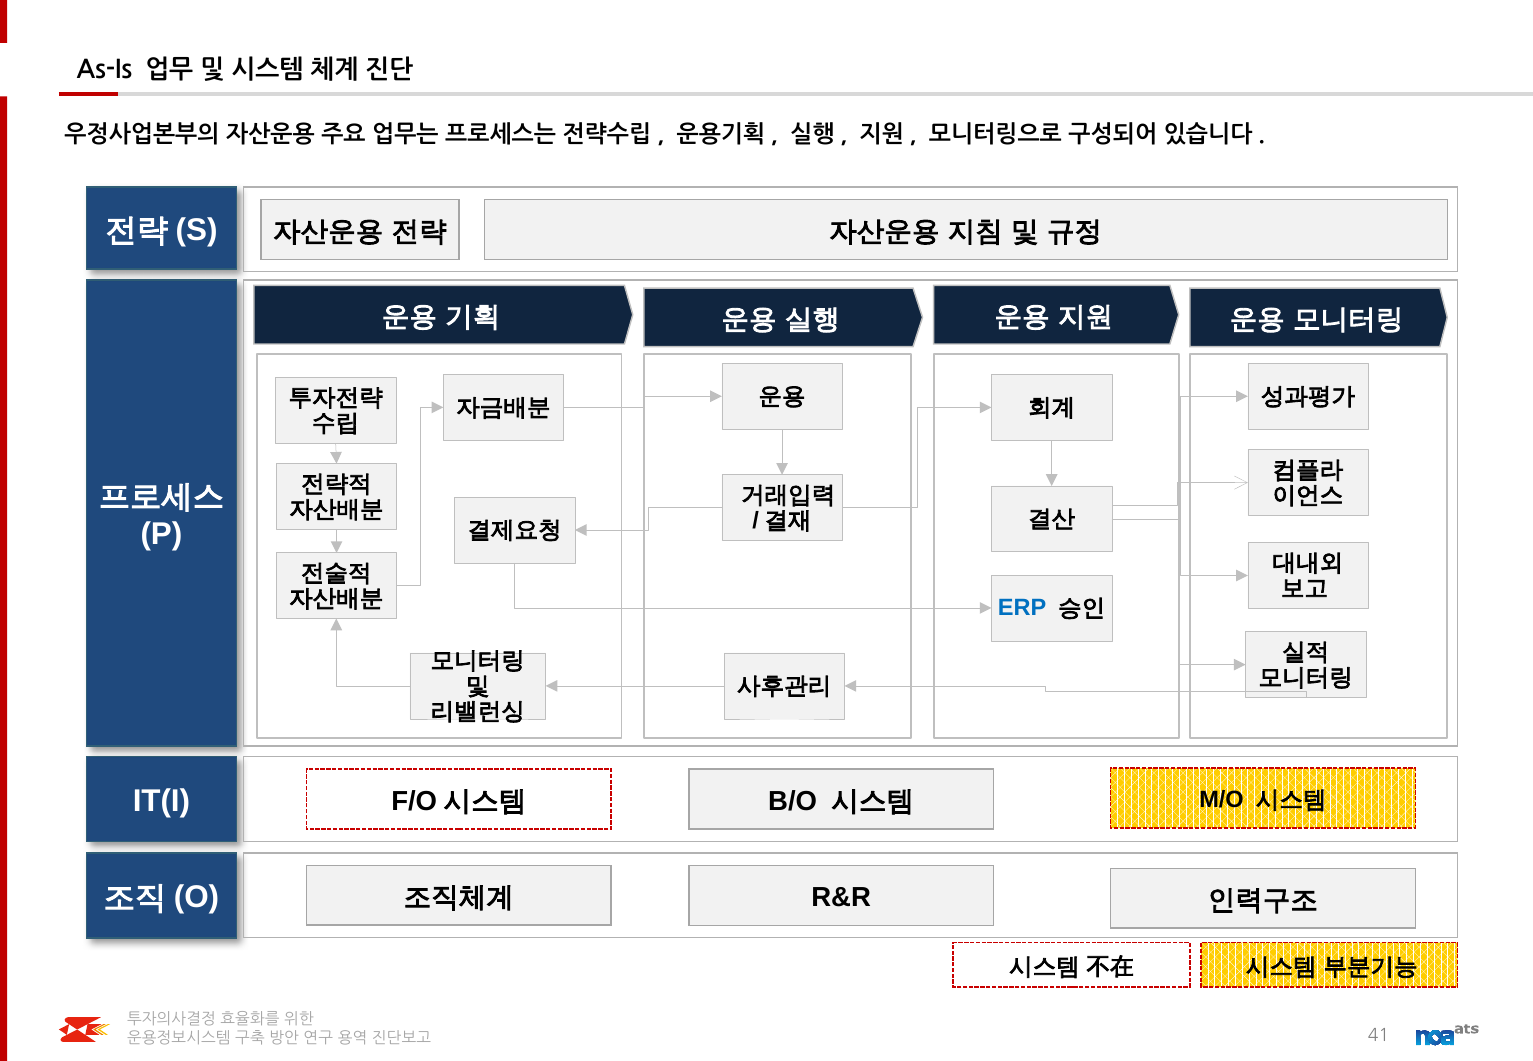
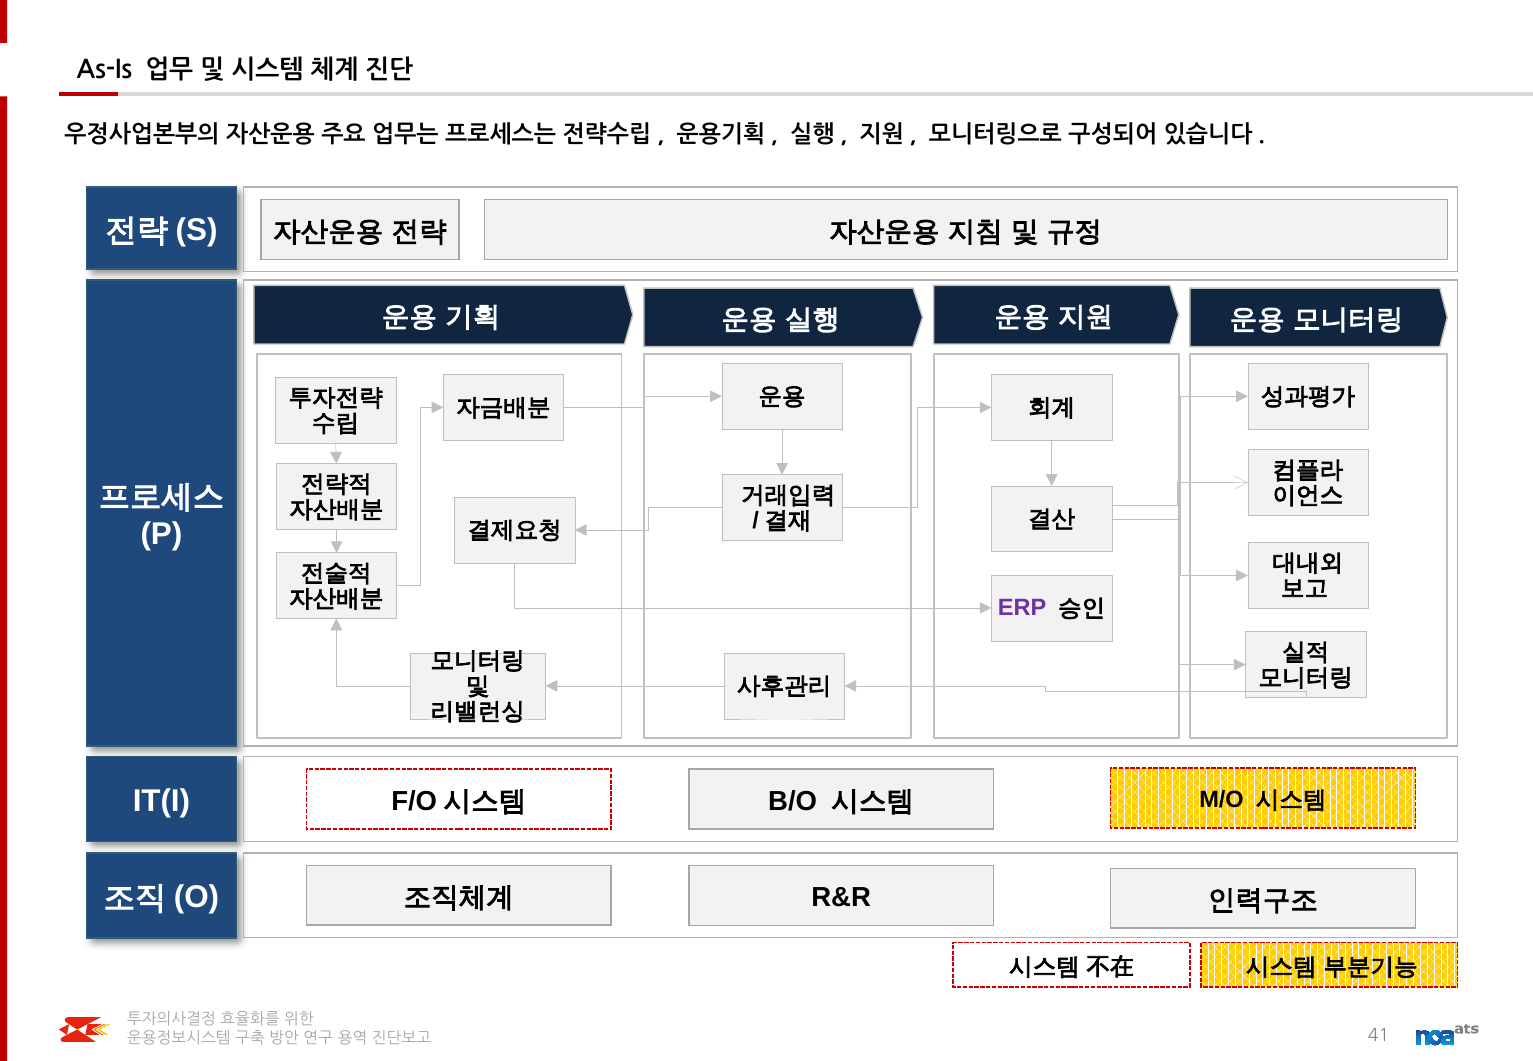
ERP colour: blue -> purple
